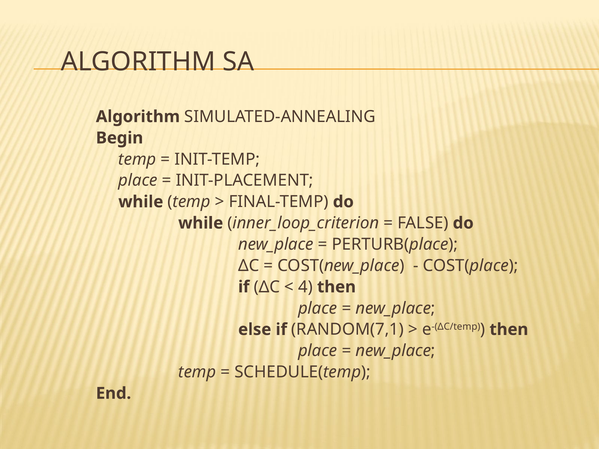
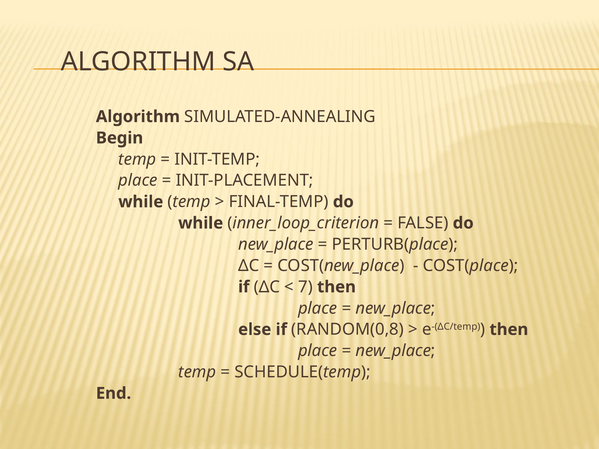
4: 4 -> 7
RANDOM(7,1: RANDOM(7,1 -> RANDOM(0,8
